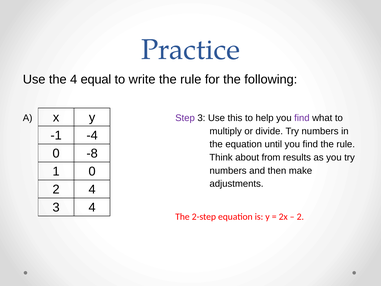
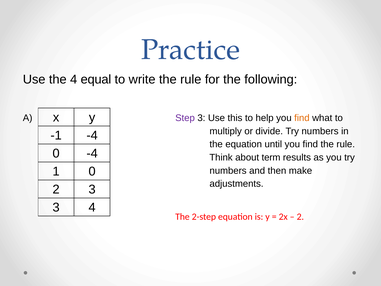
find at (302, 118) colour: purple -> orange
0 -8: -8 -> -4
from: from -> term
2 4: 4 -> 3
